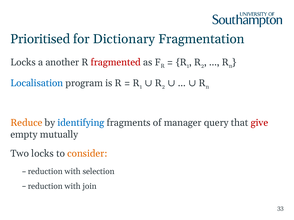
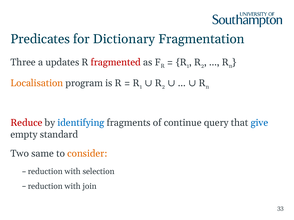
Prioritised: Prioritised -> Predicates
Locks at (23, 62): Locks -> Three
another: another -> updates
Localisation colour: blue -> orange
Reduce colour: orange -> red
manager: manager -> continue
give colour: red -> blue
mutually: mutually -> standard
Two locks: locks -> same
